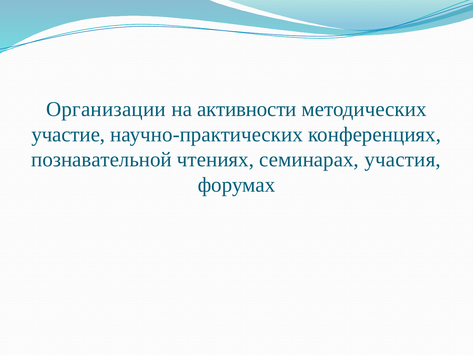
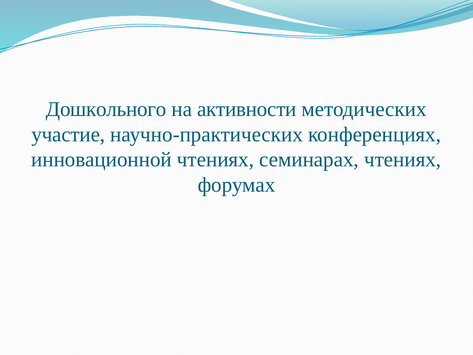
Организации: Организации -> Дошкольного
познавательной: познавательной -> инновационной
семинарах участия: участия -> чтениях
